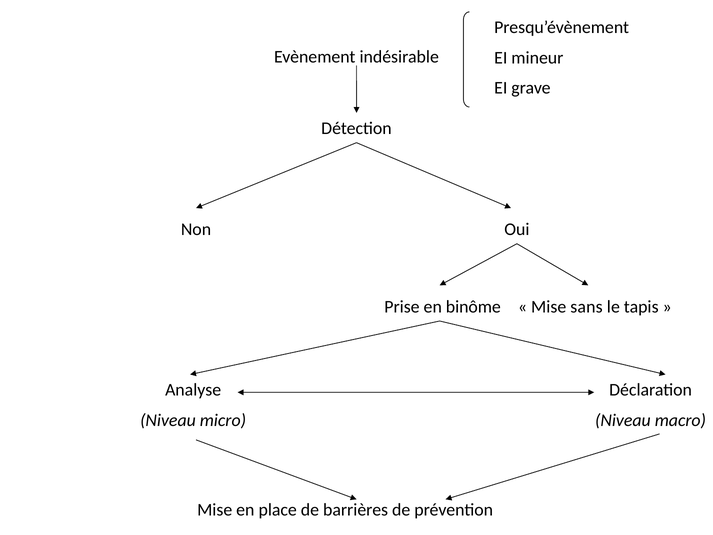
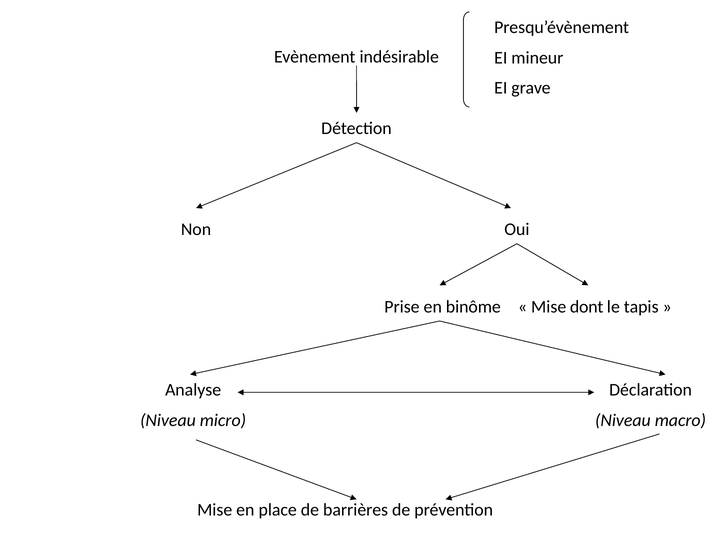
sans: sans -> dont
